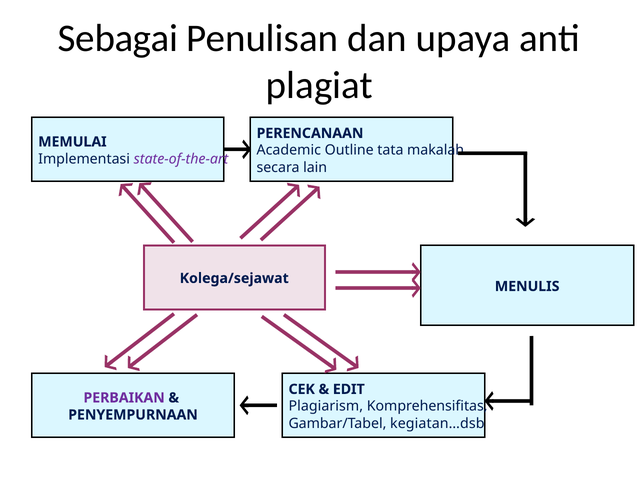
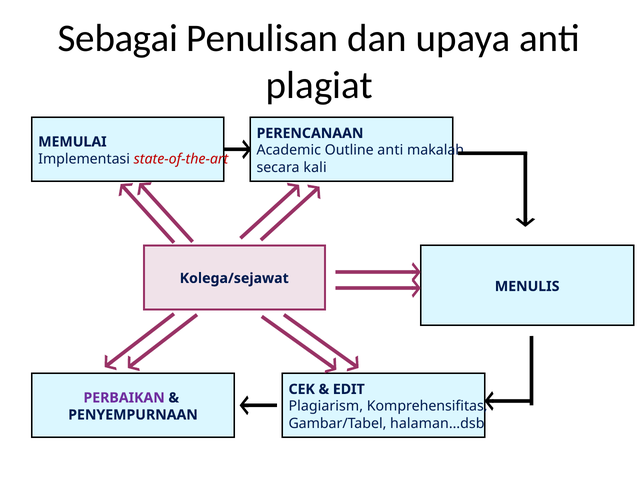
Outline tata: tata -> anti
state-of-the-art colour: purple -> red
lain: lain -> kali
kegiatan…dsb: kegiatan…dsb -> halaman…dsb
